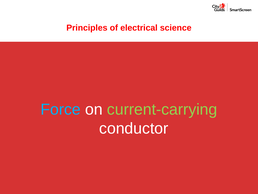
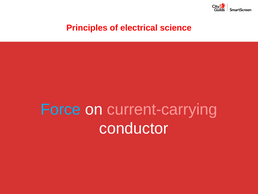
current-carrying colour: light green -> pink
